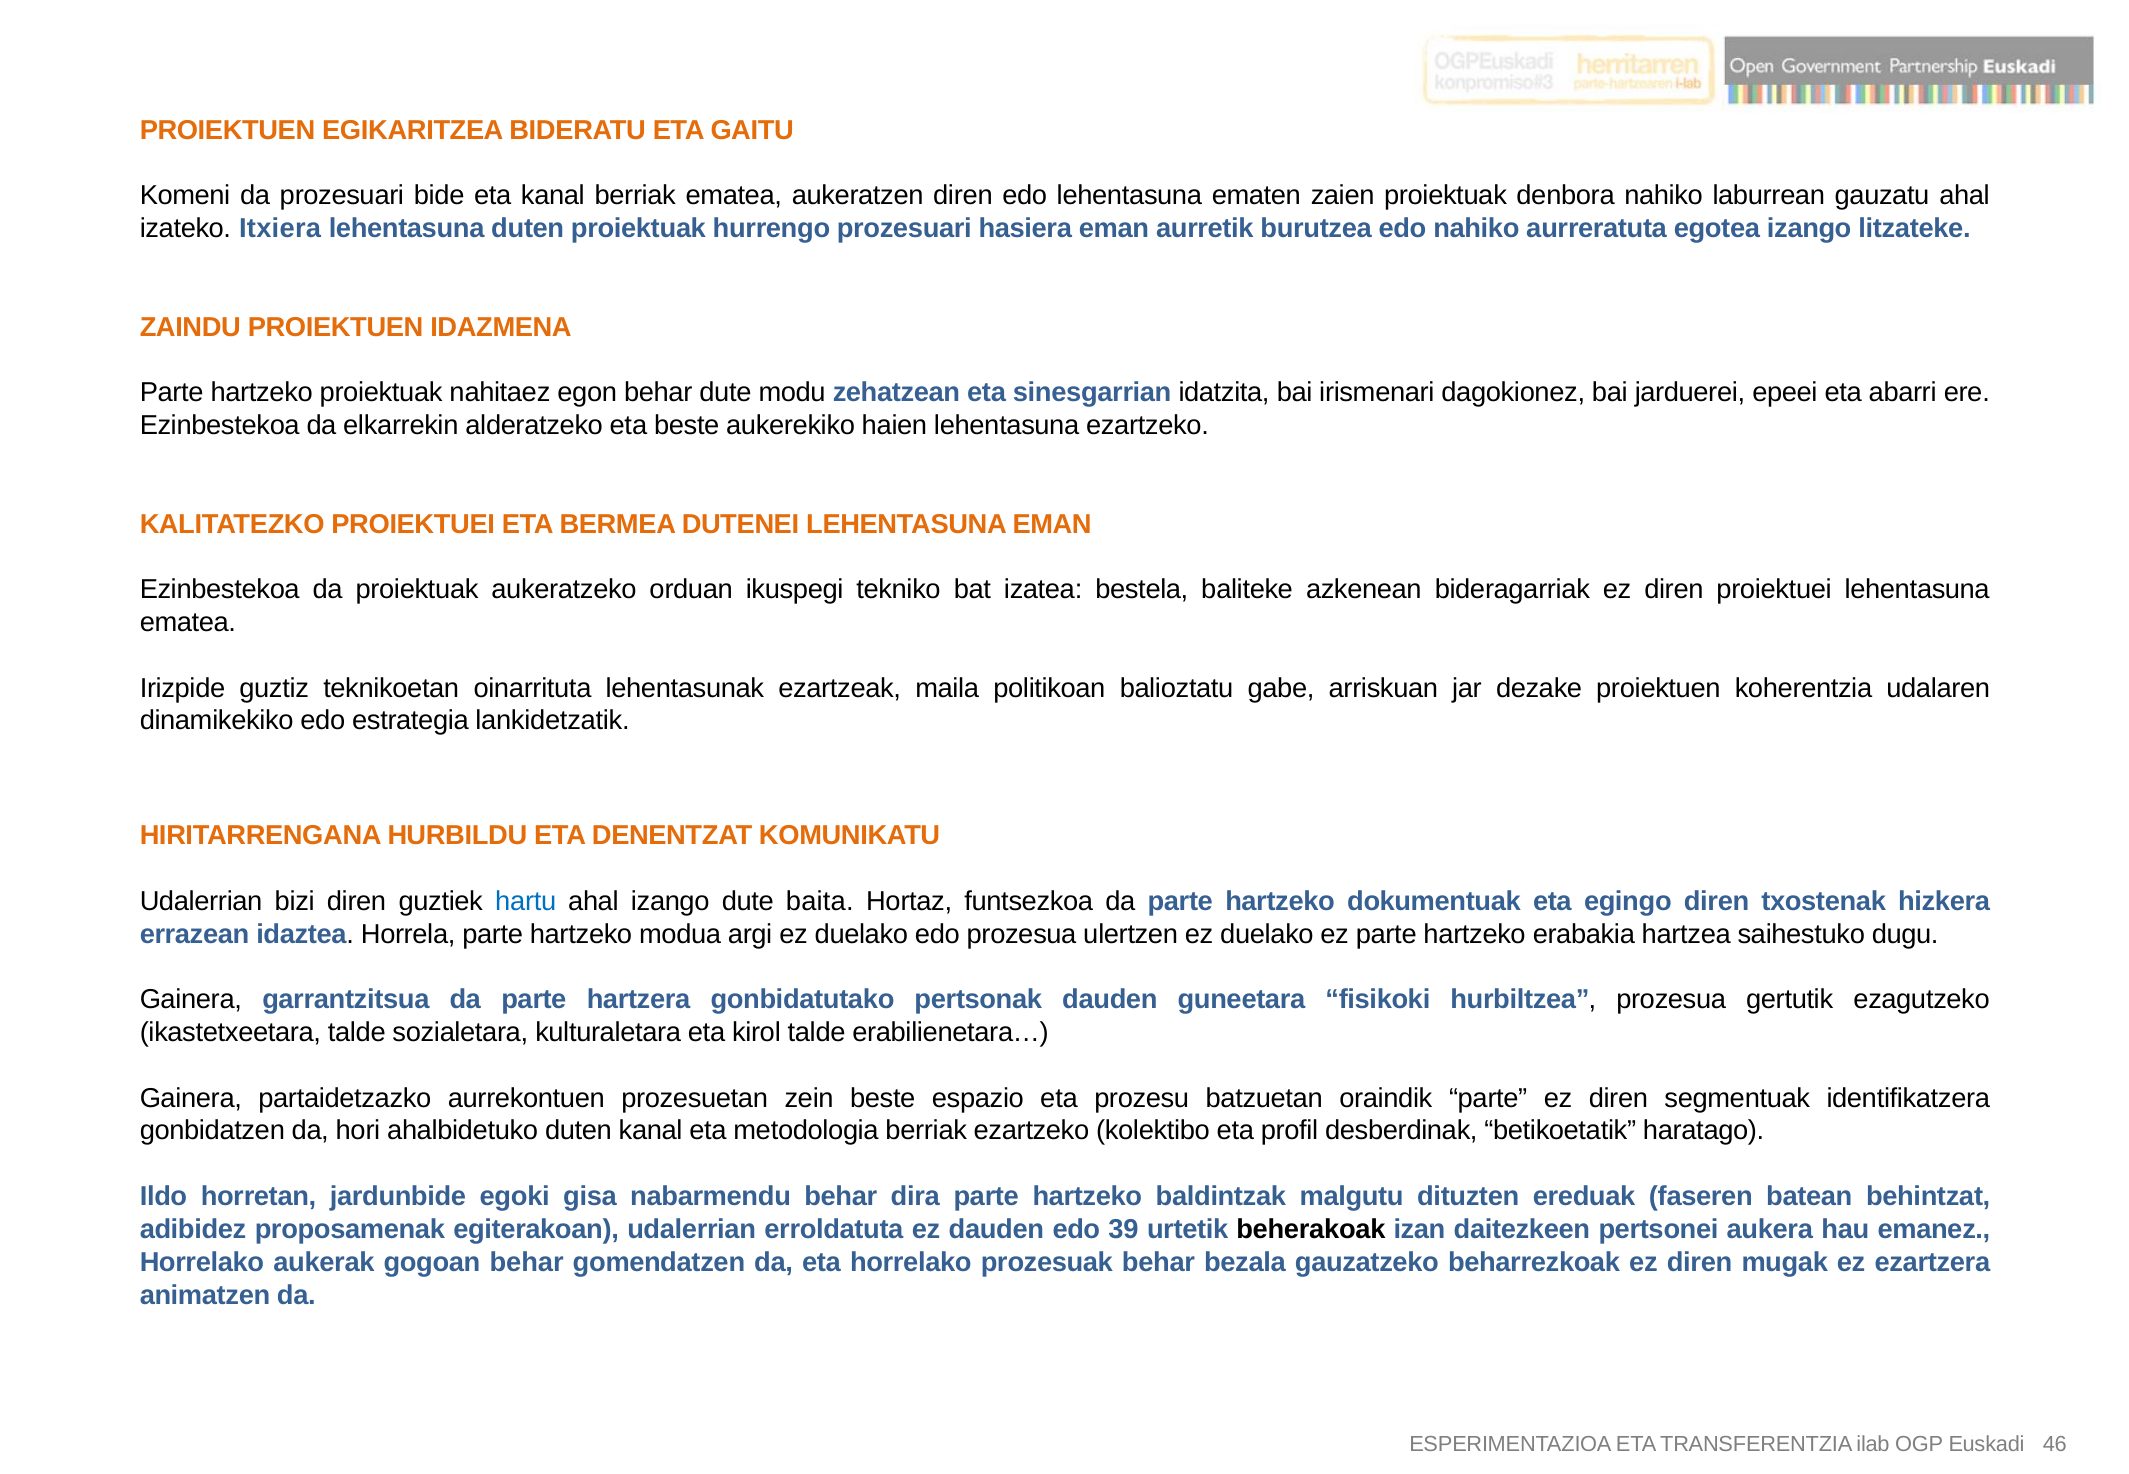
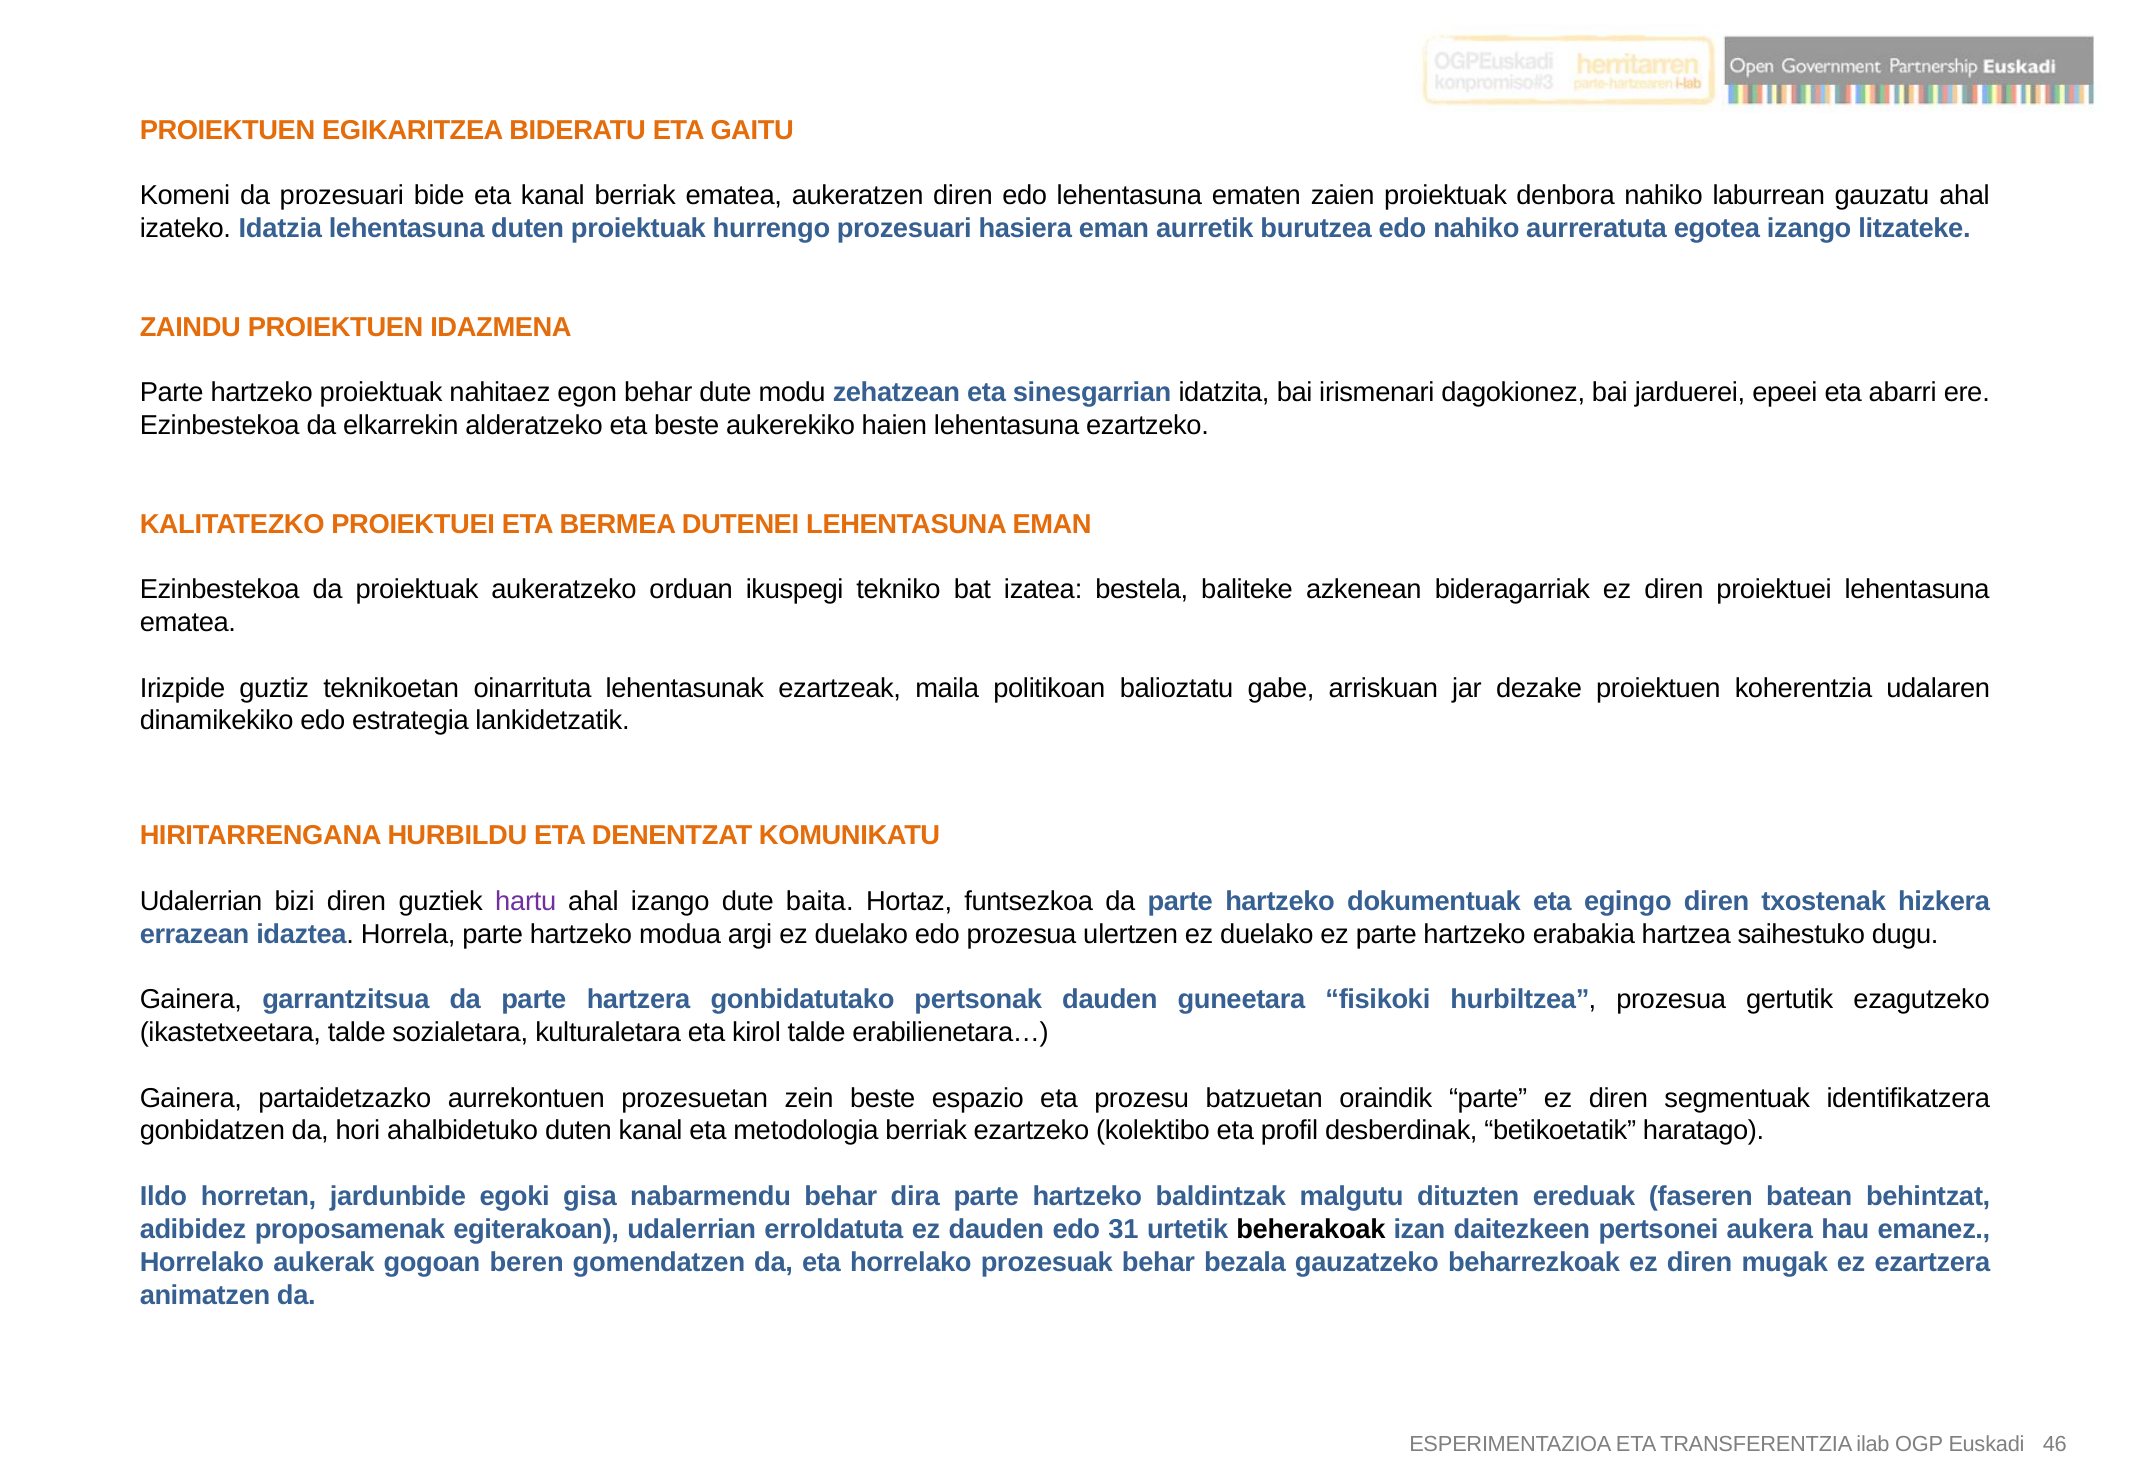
Itxiera: Itxiera -> Idatzia
hartu colour: blue -> purple
39: 39 -> 31
gogoan behar: behar -> beren
